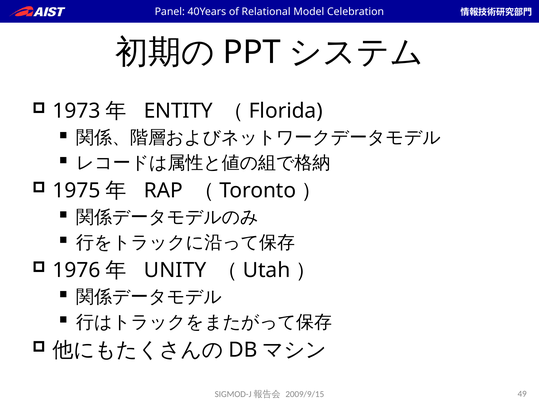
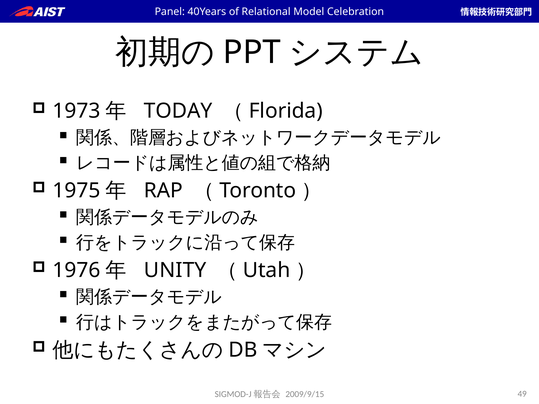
ENTITY: ENTITY -> TODAY
